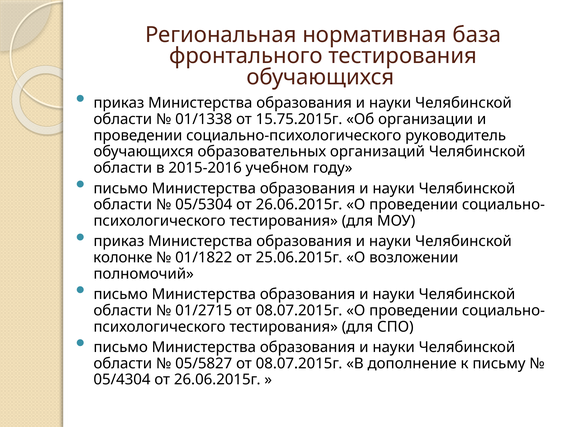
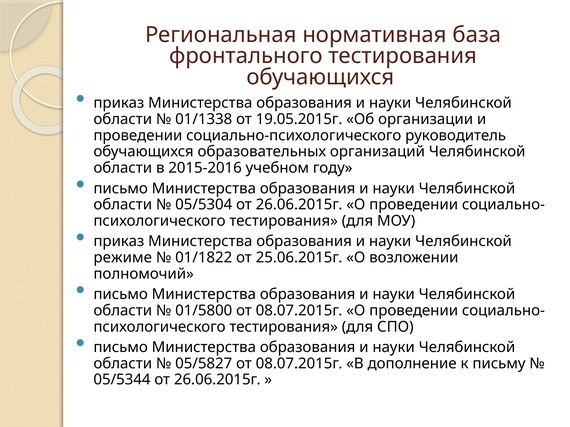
15.75.2015г: 15.75.2015г -> 19.05.2015г
колонке: колонке -> режиме
01/2715: 01/2715 -> 01/5800
05/4304: 05/4304 -> 05/5344
